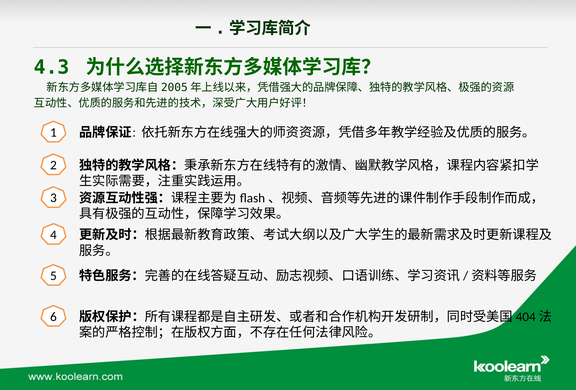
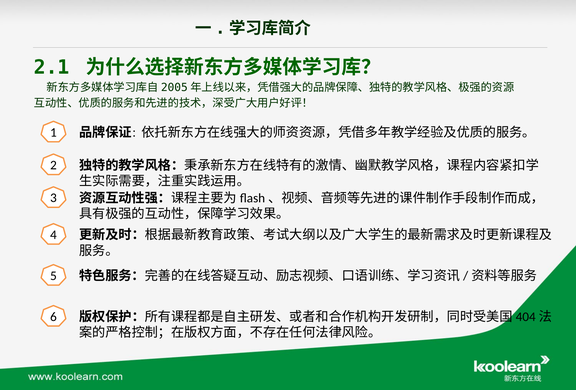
4.3: 4.3 -> 2.1
